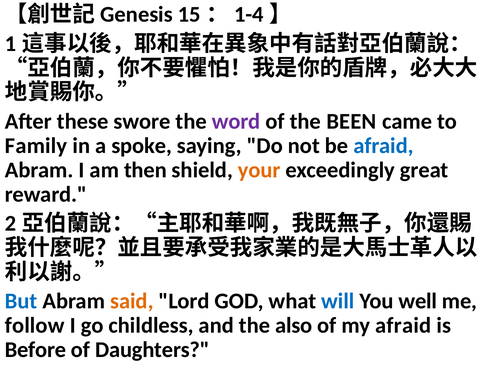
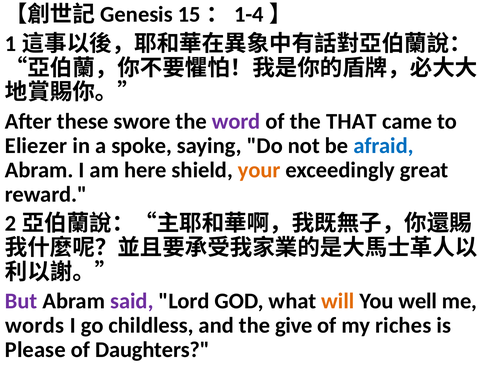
BEEN: BEEN -> THAT
Family: Family -> Eliezer
then: then -> here
But colour: blue -> purple
said colour: orange -> purple
will colour: blue -> orange
follow: follow -> words
also: also -> give
my afraid: afraid -> riches
Before: Before -> Please
